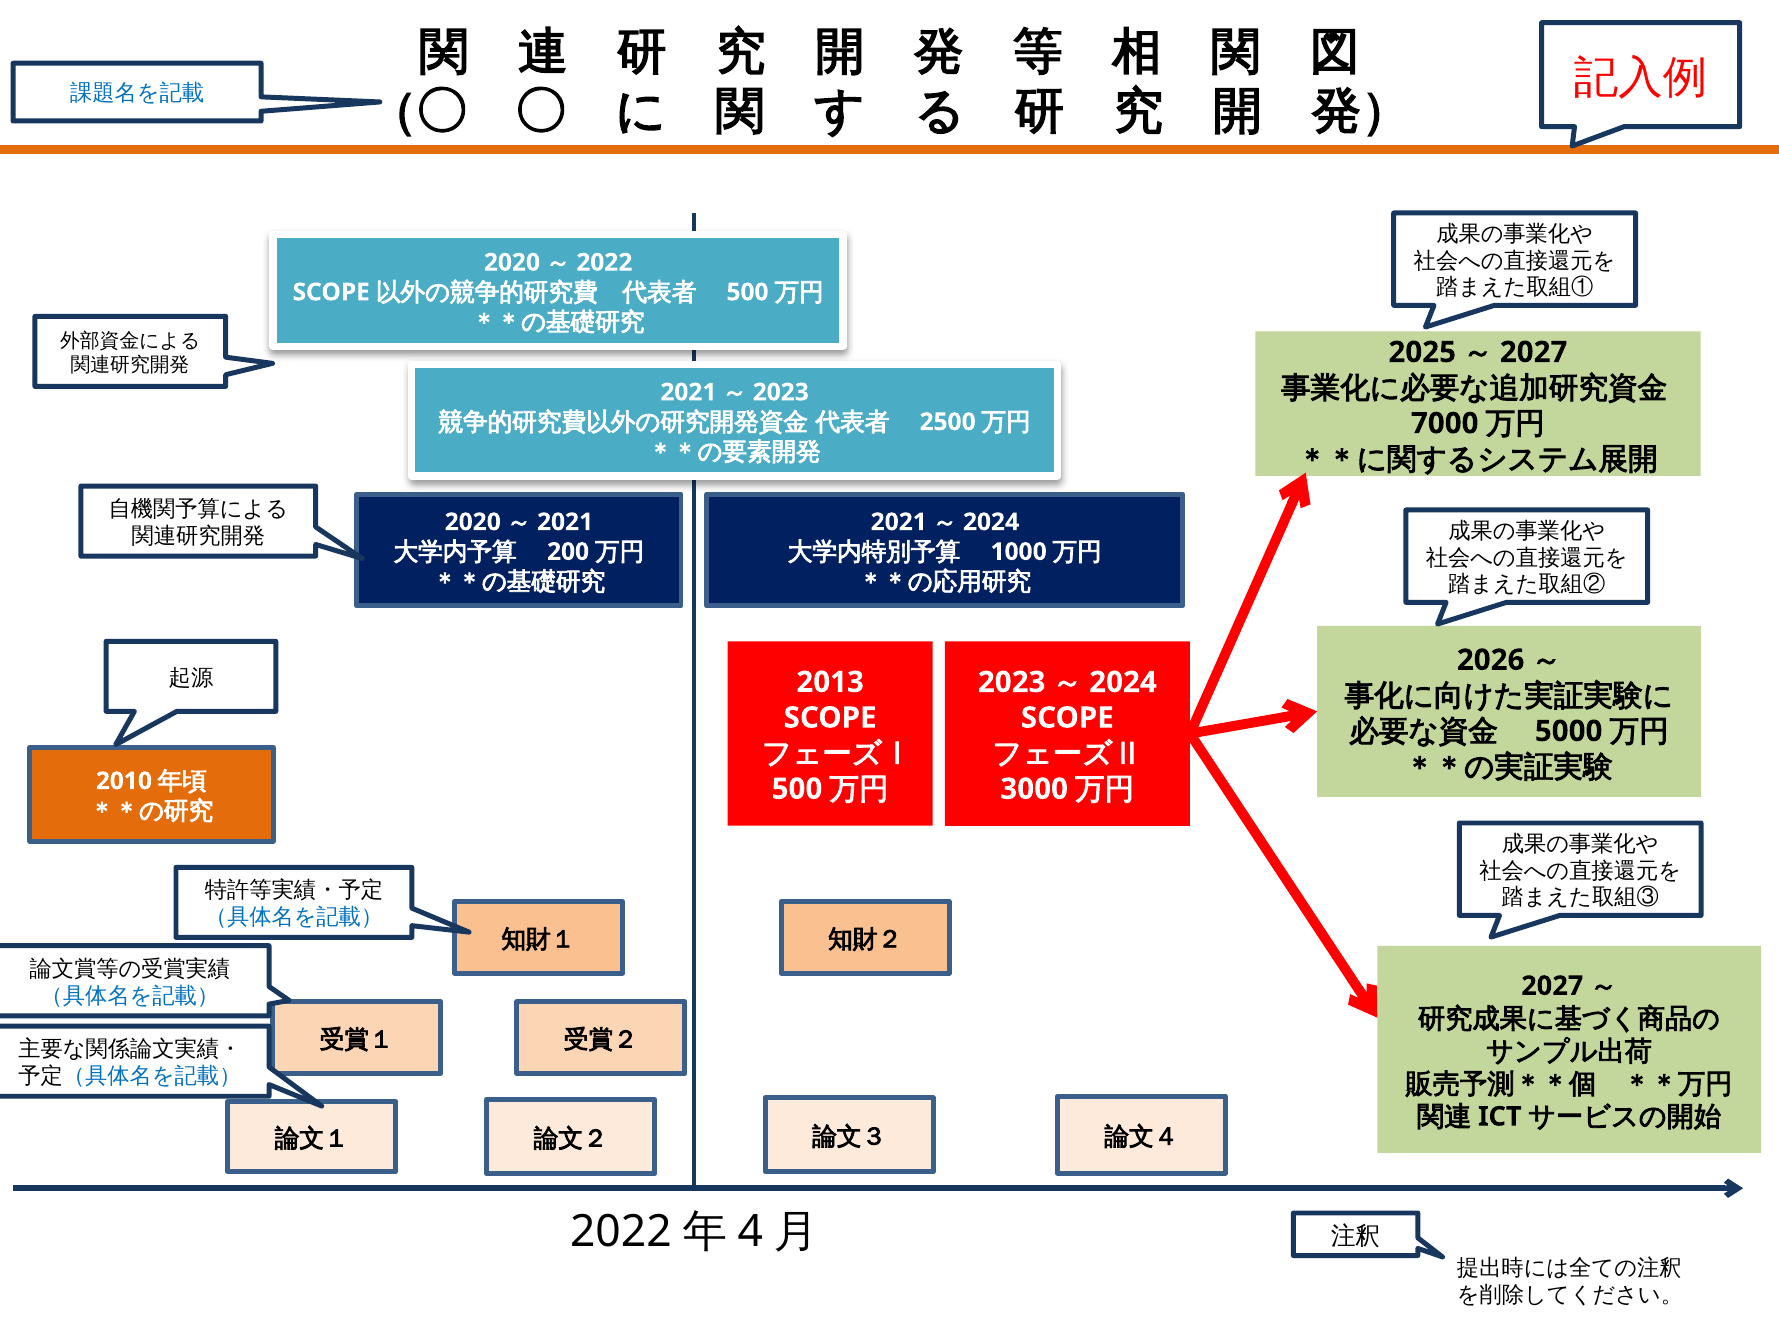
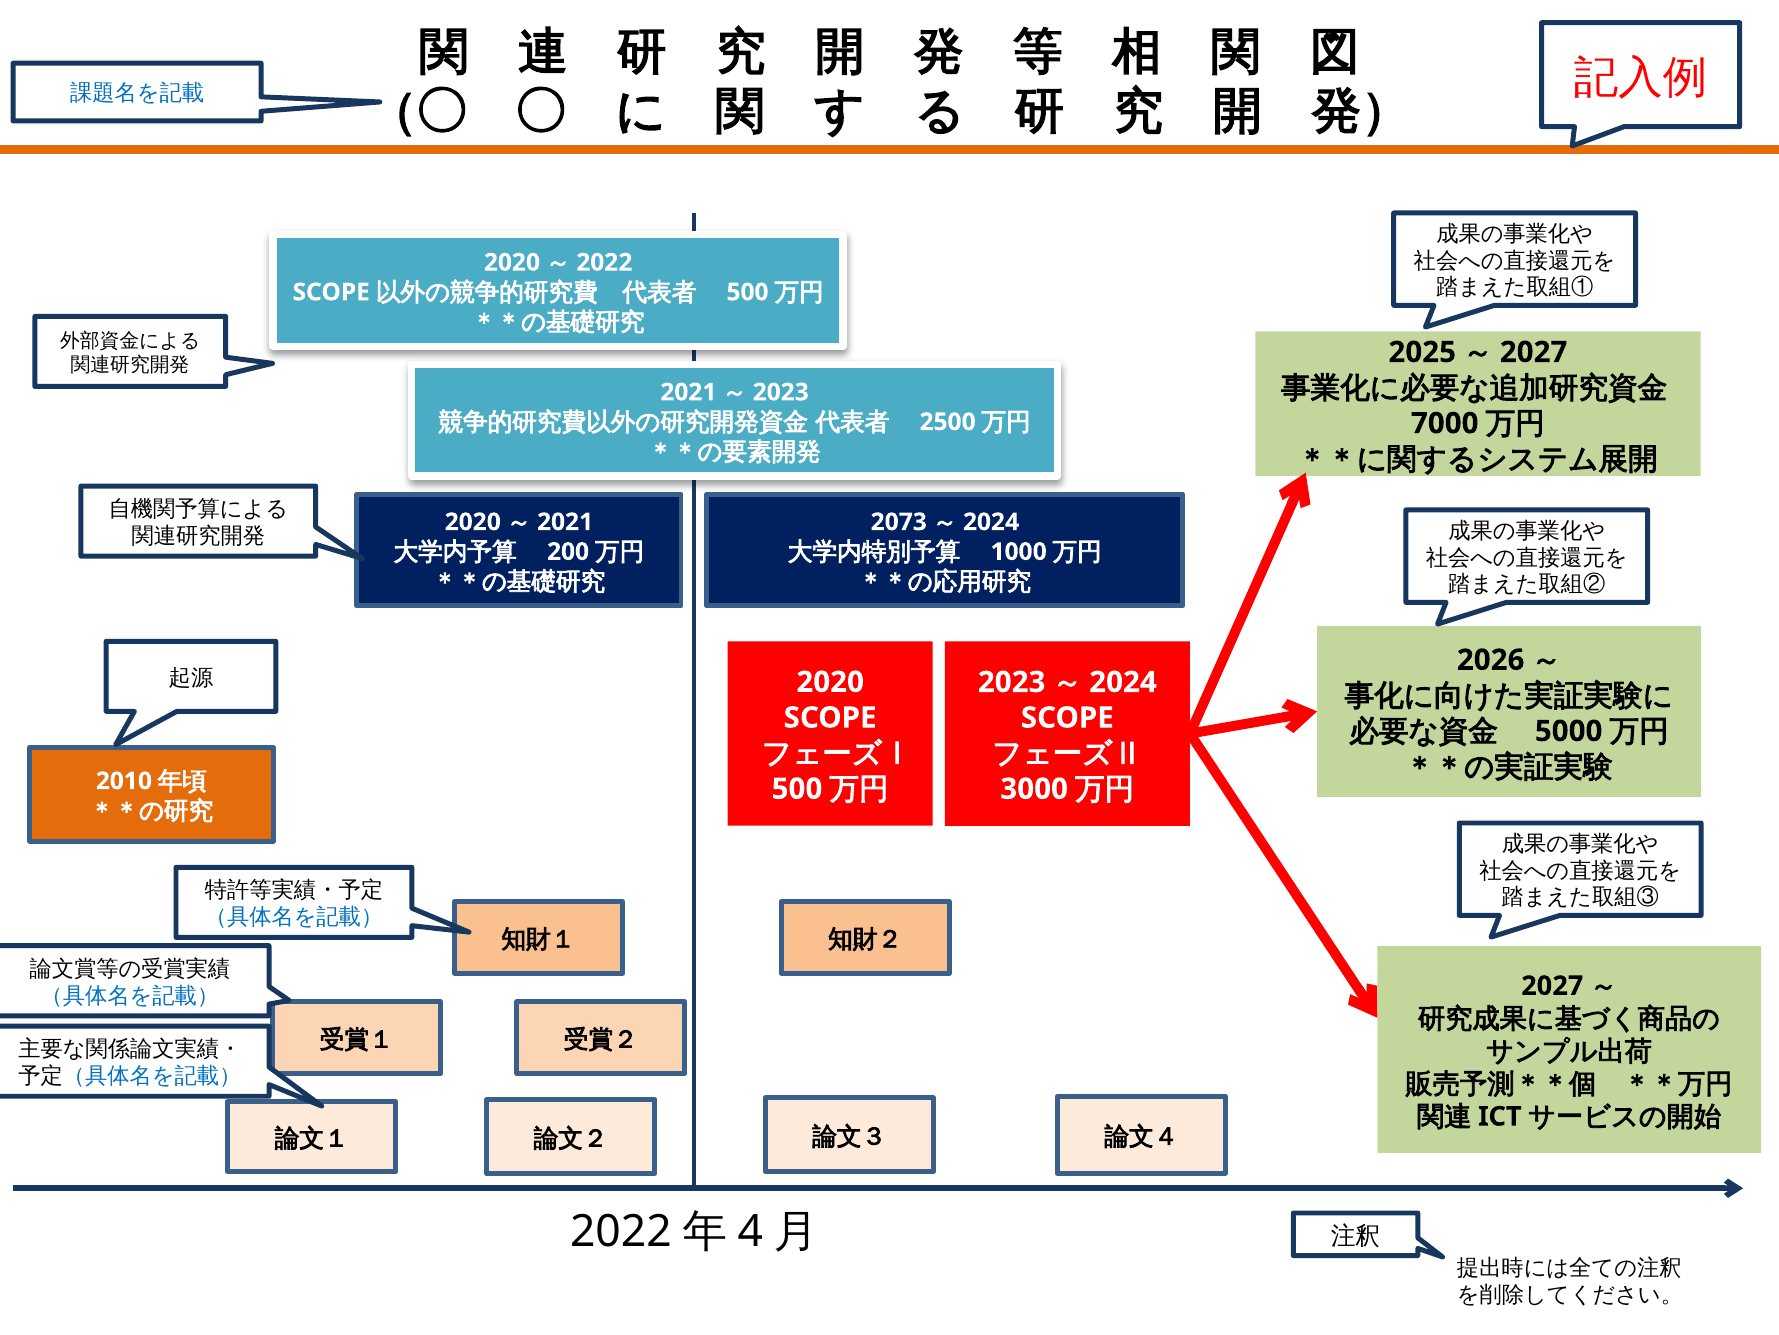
2021 at (899, 522): 2021 -> 2073
2013 at (830, 682): 2013 -> 2020
